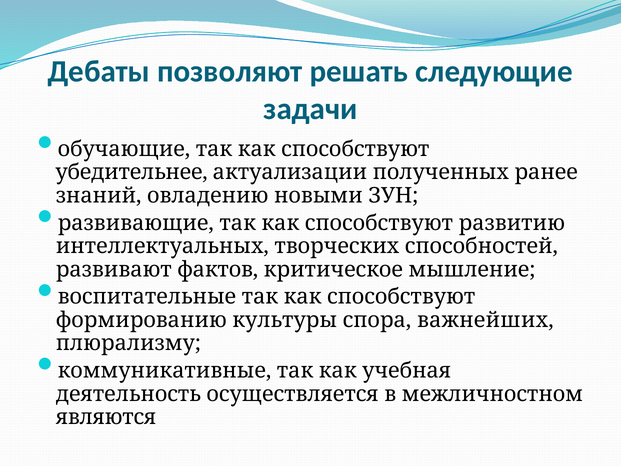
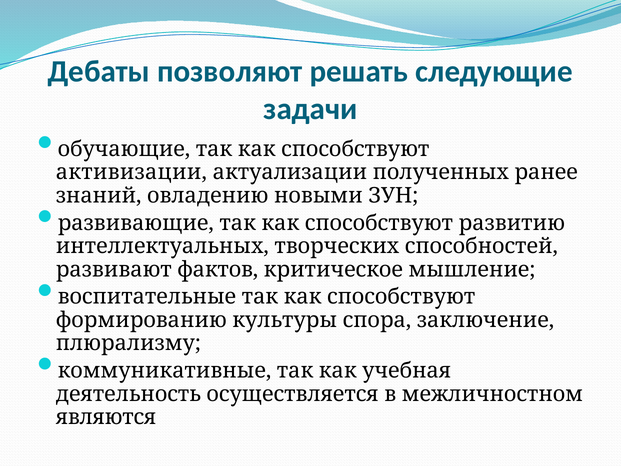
убедительнее: убедительнее -> активизации
важнейших: важнейших -> заключение
